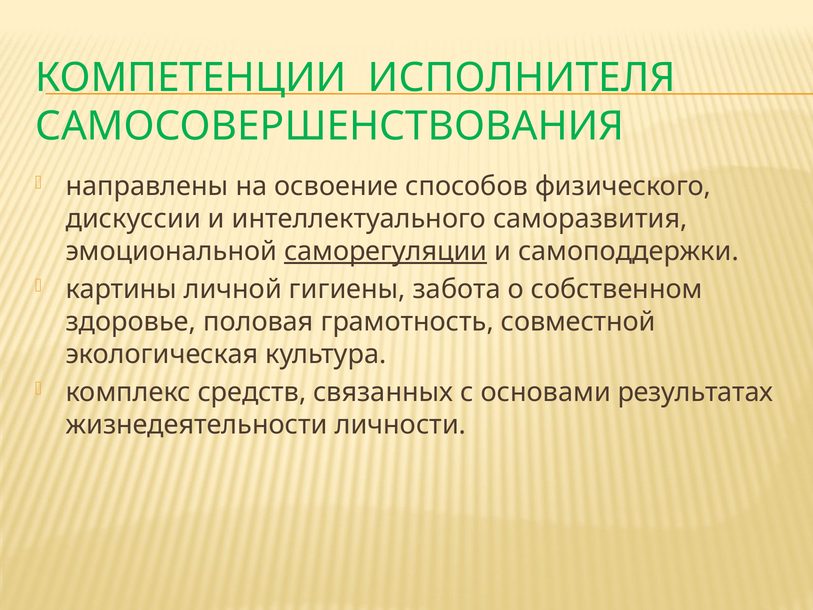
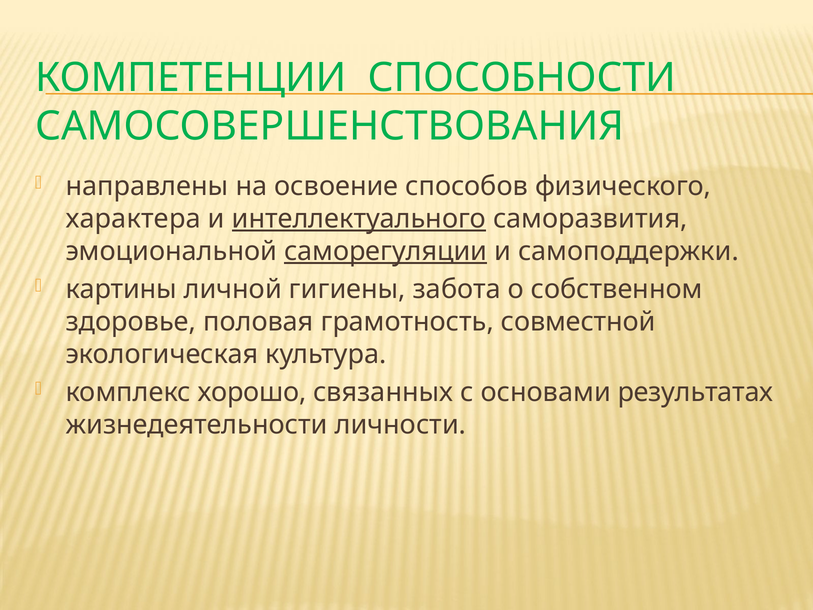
ИСПОЛНИТЕЛЯ: ИСПОЛНИТЕЛЯ -> СПОСОБНОСТИ
дискуссии: дискуссии -> характера
интеллектуального underline: none -> present
средств: средств -> хорошо
